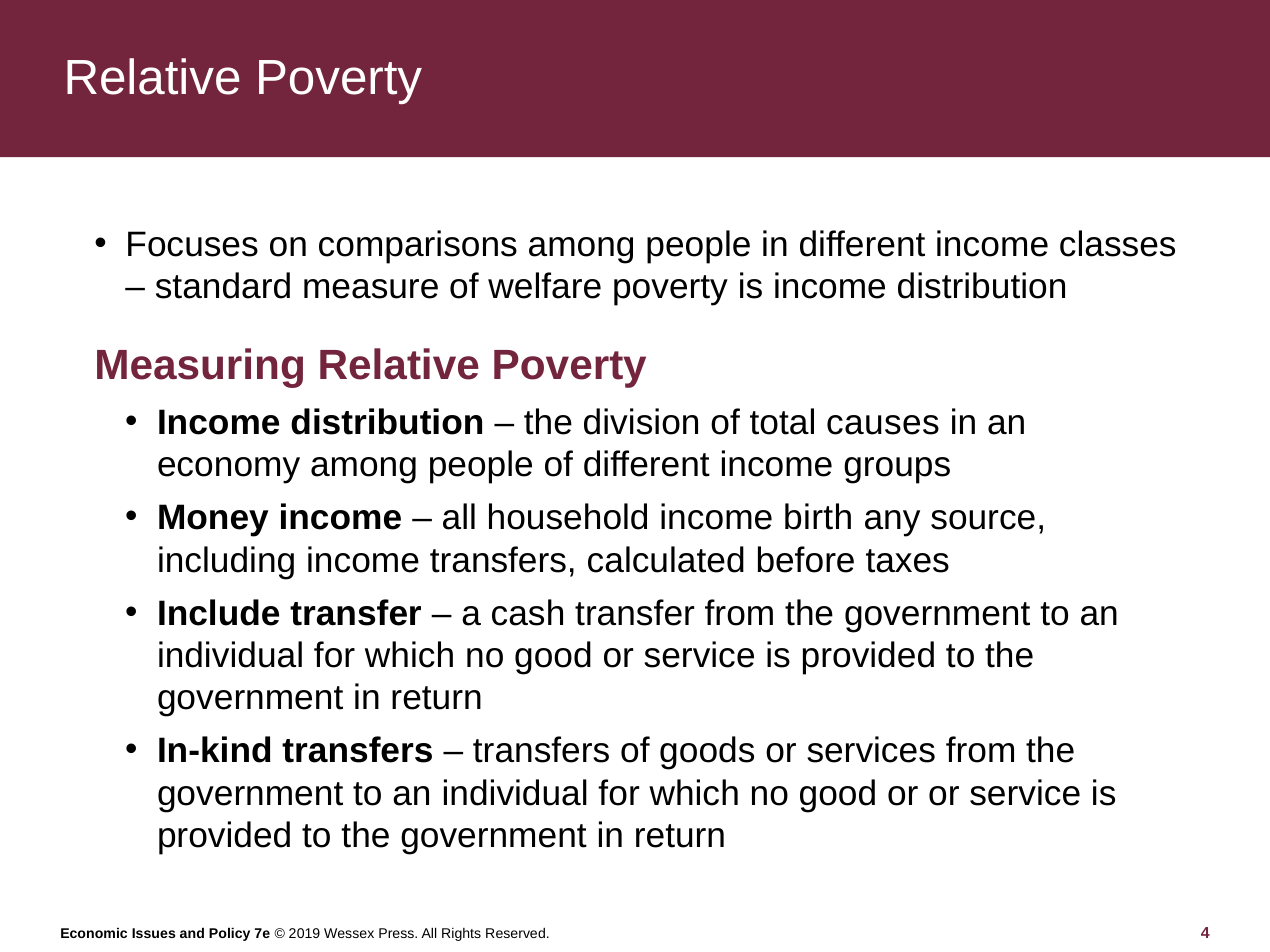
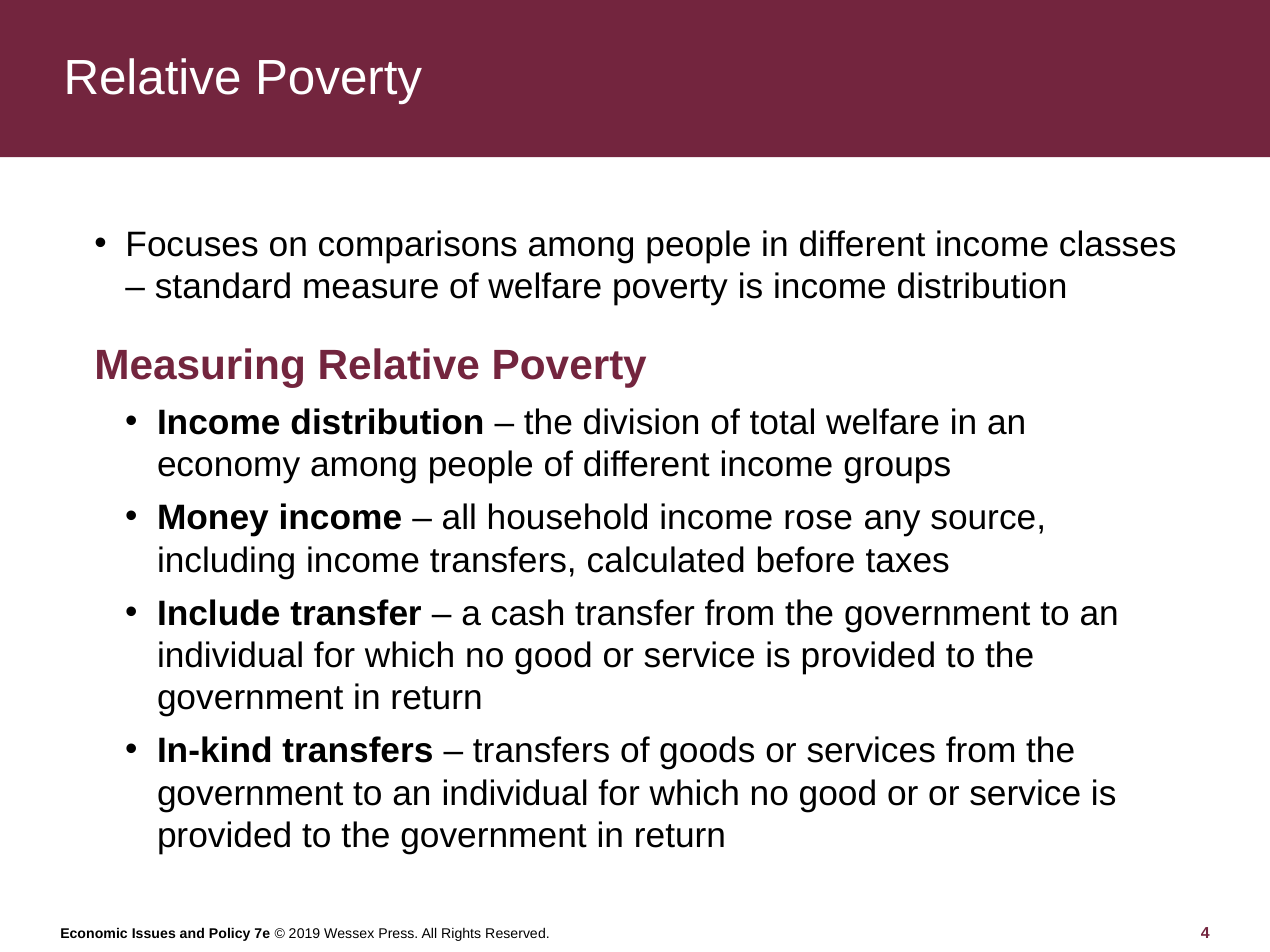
total causes: causes -> welfare
birth: birth -> rose
